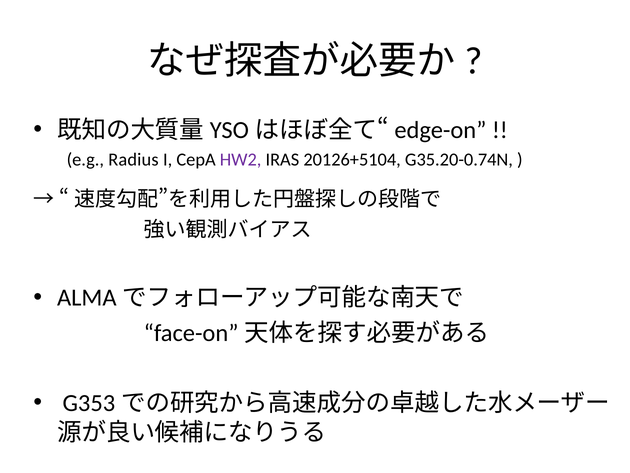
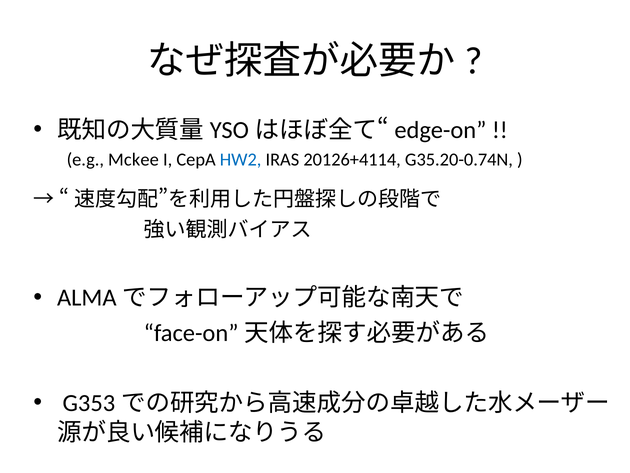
Radius: Radius -> Mckee
HW2 colour: purple -> blue
20126+5104: 20126+5104 -> 20126+4114
